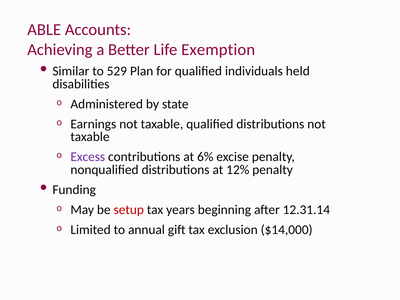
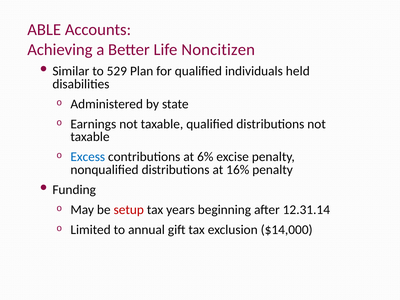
Exemption: Exemption -> Noncitizen
Excess colour: purple -> blue
12%: 12% -> 16%
